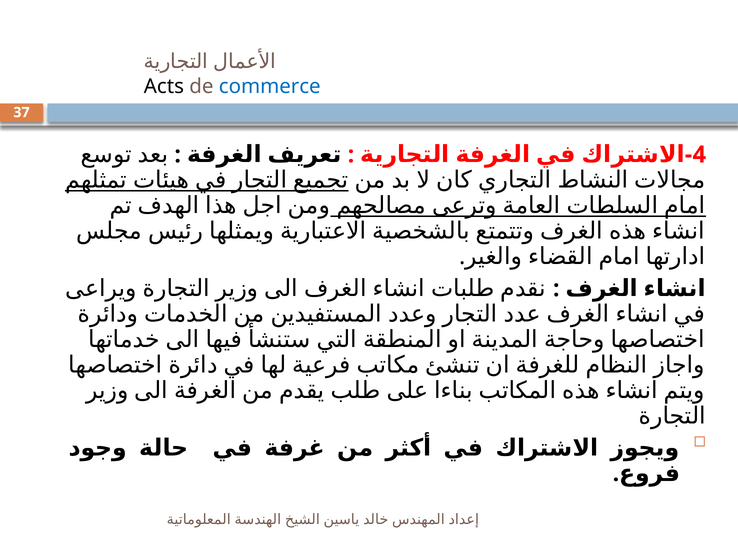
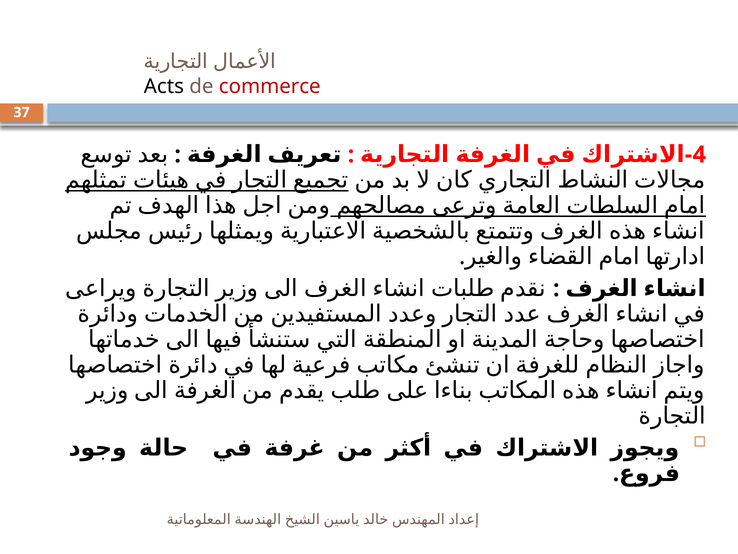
commerce colour: blue -> red
